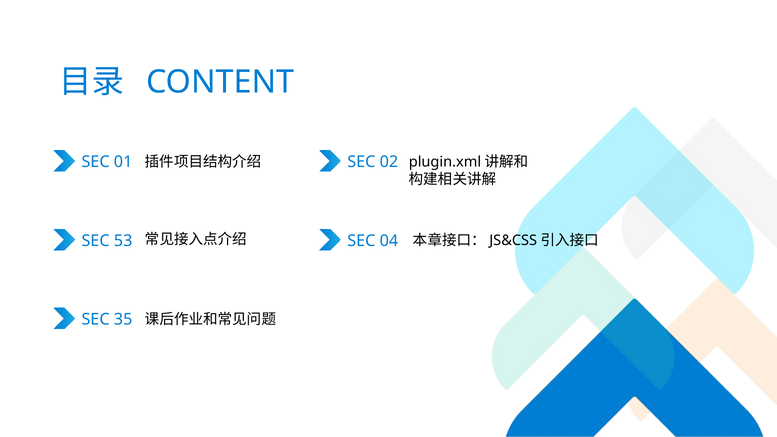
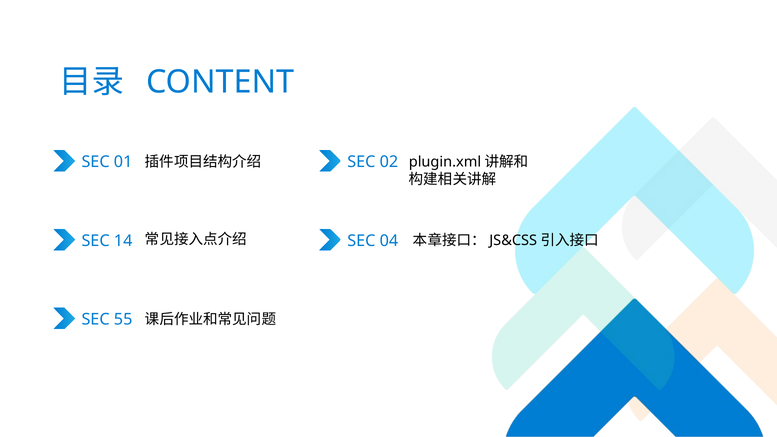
53: 53 -> 14
35: 35 -> 55
